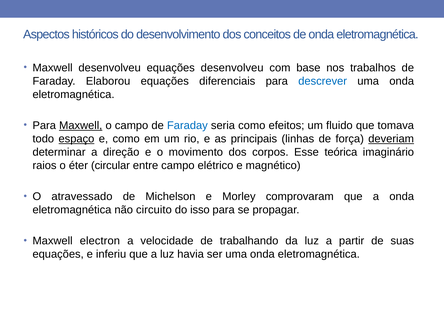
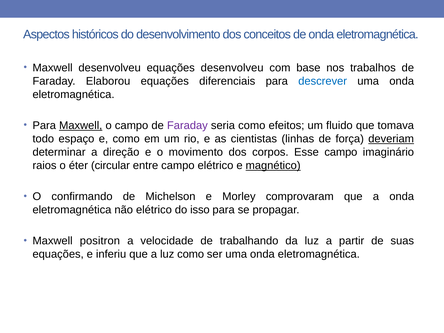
Faraday at (187, 125) colour: blue -> purple
espaço underline: present -> none
principais: principais -> cientistas
Esse teórica: teórica -> campo
magnético underline: none -> present
atravessado: atravessado -> confirmando
não circuito: circuito -> elétrico
electron: electron -> positron
luz havia: havia -> como
